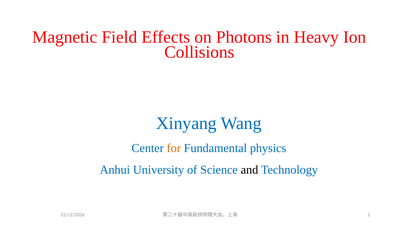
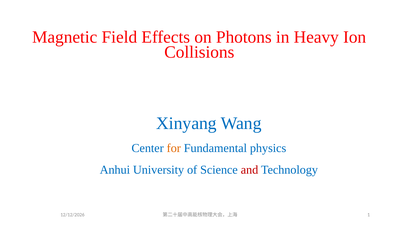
and colour: black -> red
